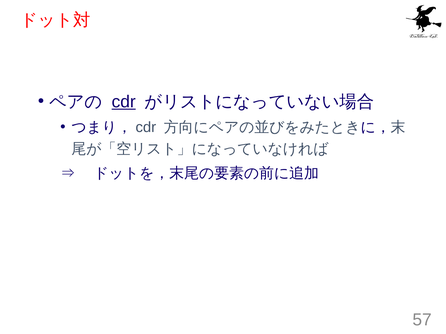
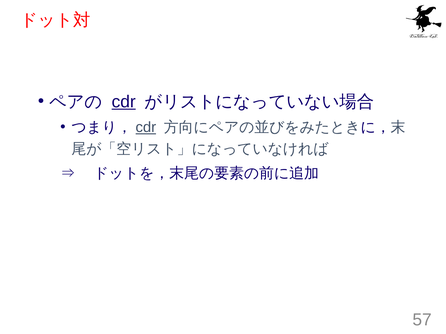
cdr at (146, 128) underline: none -> present
